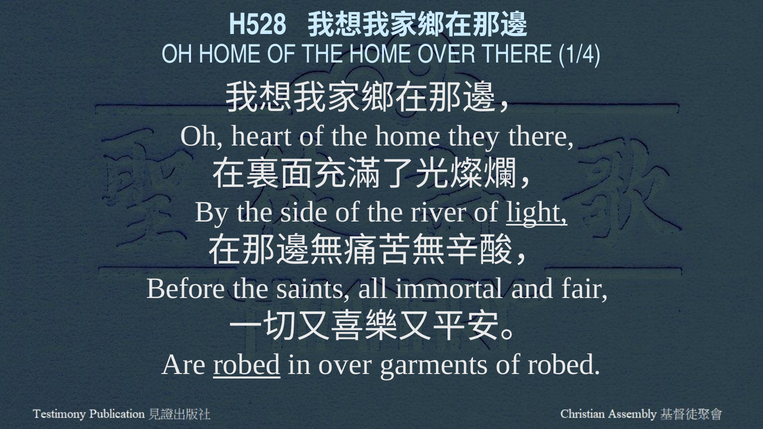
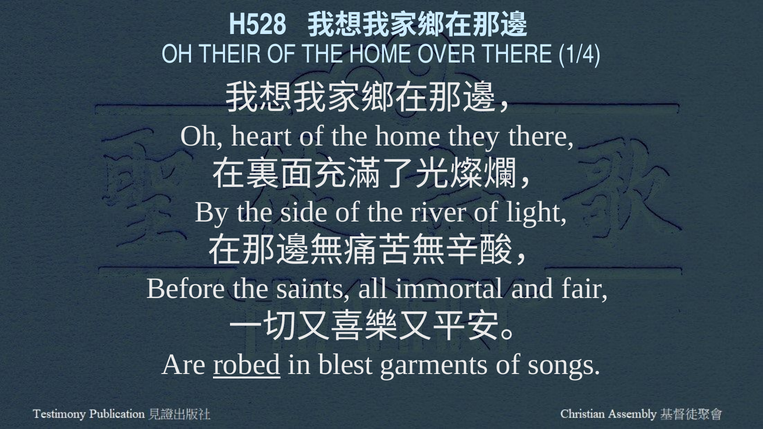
OH HOME: HOME -> THEIR
light underline: present -> none
in over: over -> blest
of robed: robed -> songs
